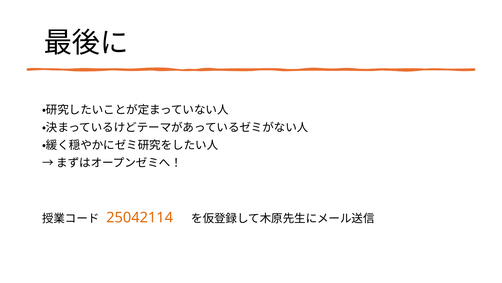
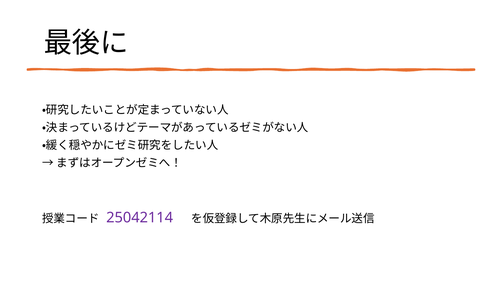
25042114 colour: orange -> purple
